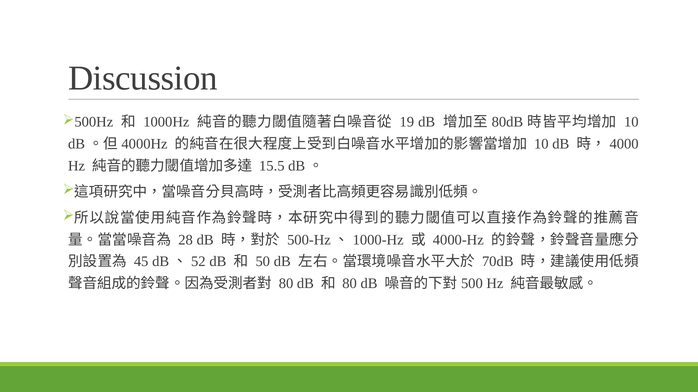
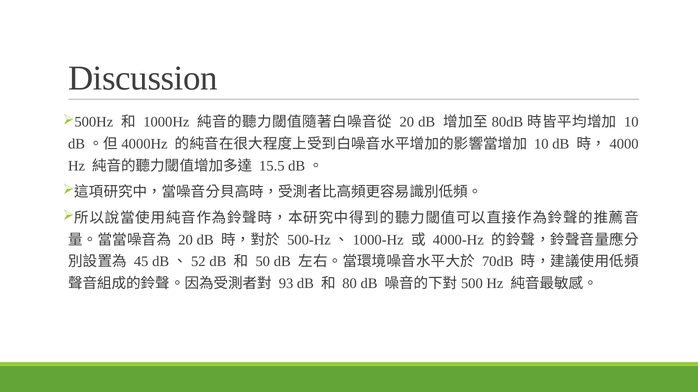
19 at (407, 122): 19 -> 20
28 at (186, 240): 28 -> 20
80 at (286, 284): 80 -> 93
